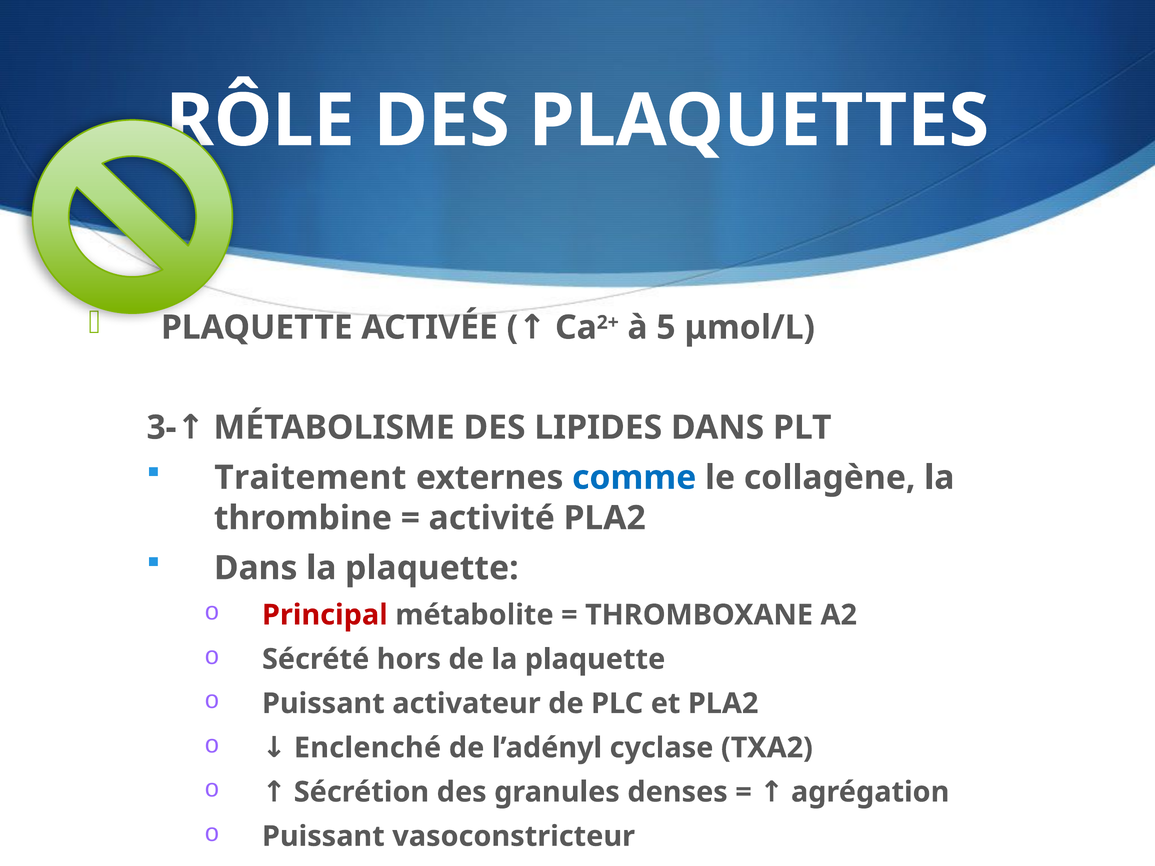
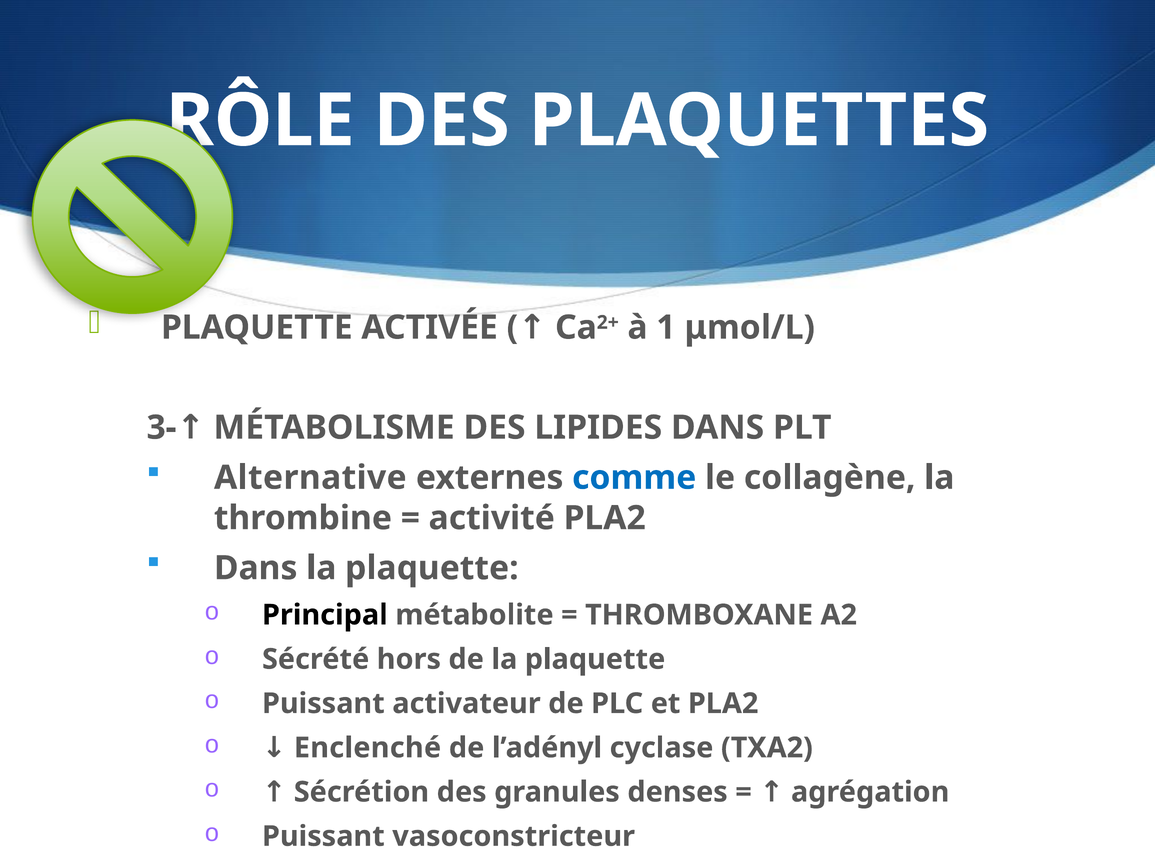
5: 5 -> 1
Traitement: Traitement -> Alternative
Principal colour: red -> black
